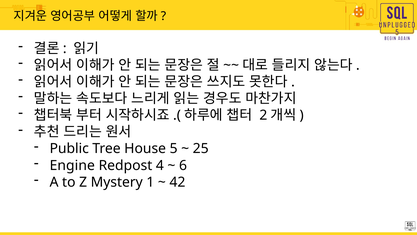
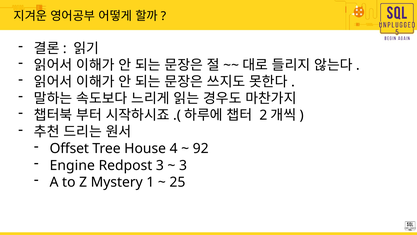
Public: Public -> Offset
5: 5 -> 4
25: 25 -> 92
Redpost 4: 4 -> 3
6 at (183, 165): 6 -> 3
42: 42 -> 25
